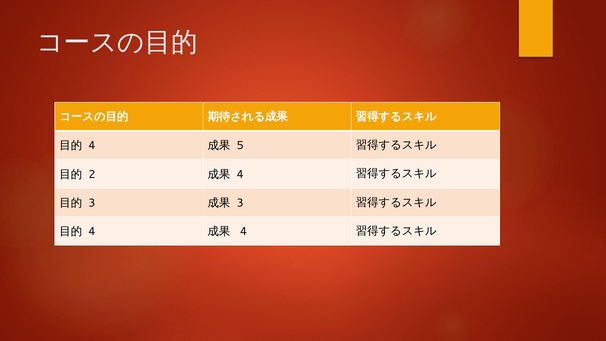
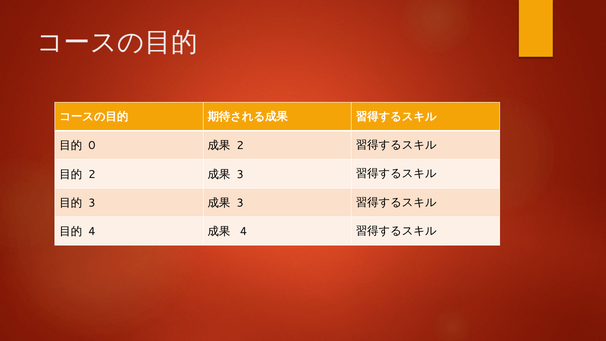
4 at (92, 146): 4 -> 0
5 at (240, 146): 5 -> 2
4 at (240, 174): 4 -> 3
